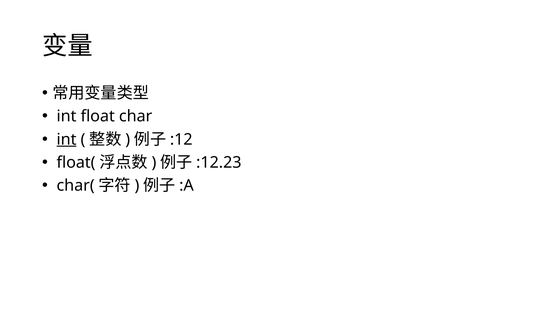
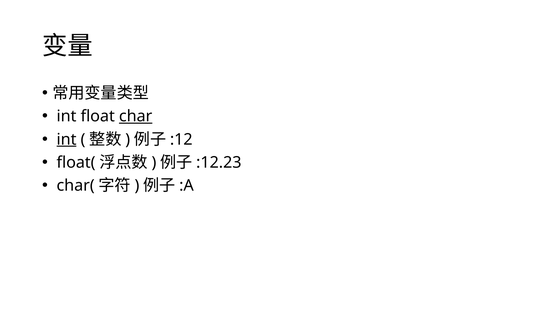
char underline: none -> present
